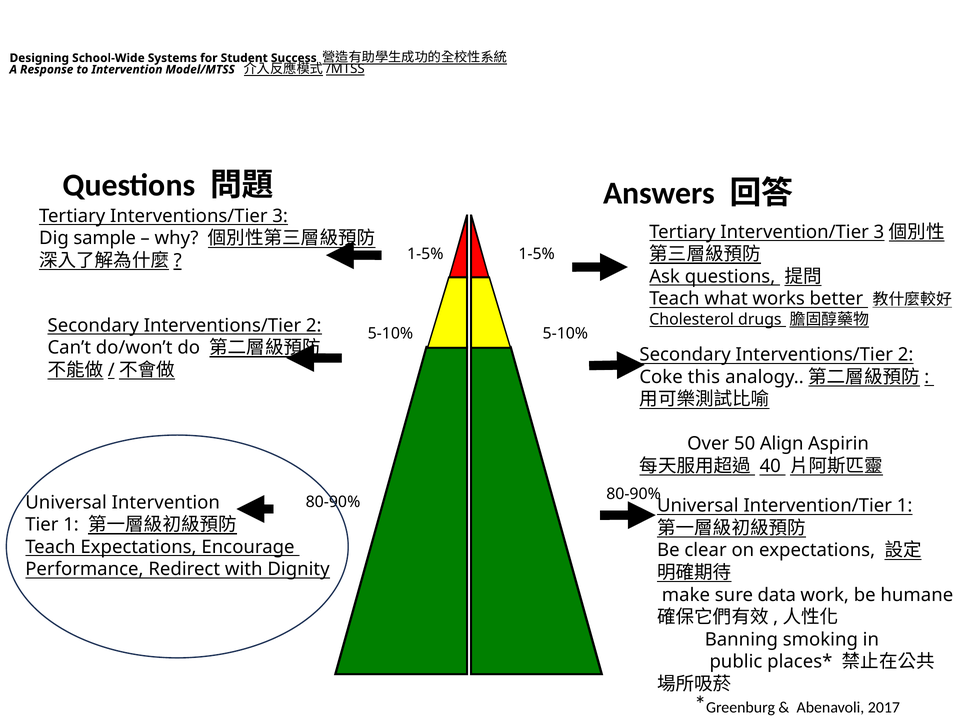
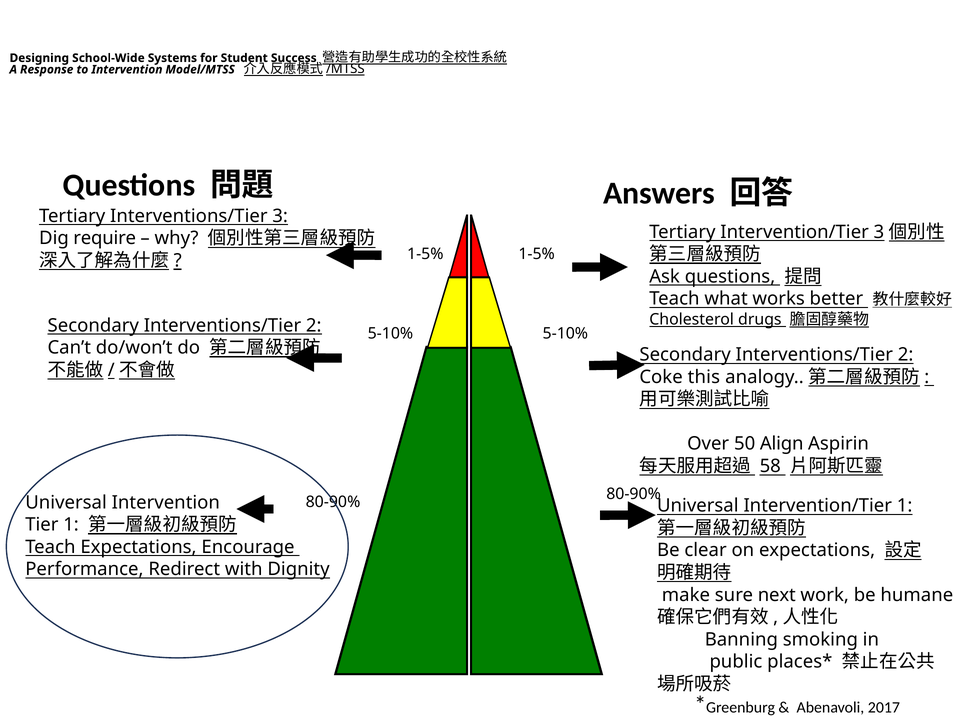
sample: sample -> require
40: 40 -> 58
data: data -> next
